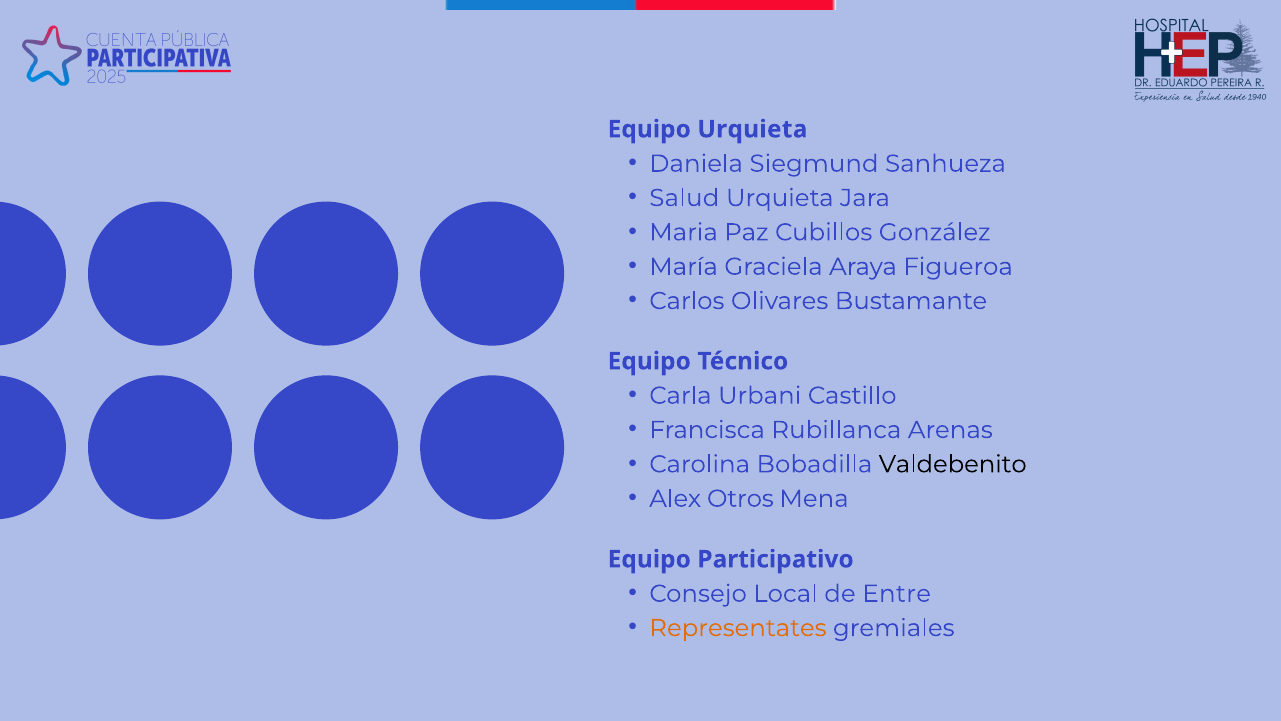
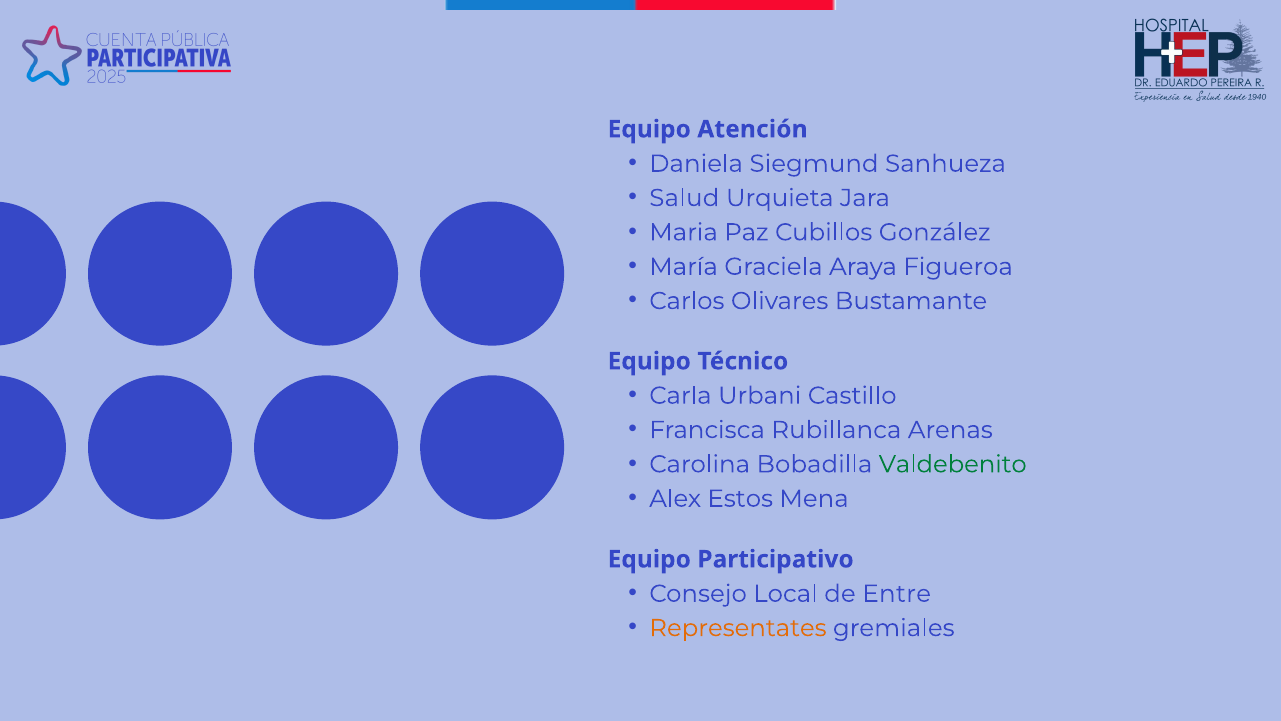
Equipo Urquieta: Urquieta -> Atención
Valdebenito colour: black -> green
Otros: Otros -> Estos
